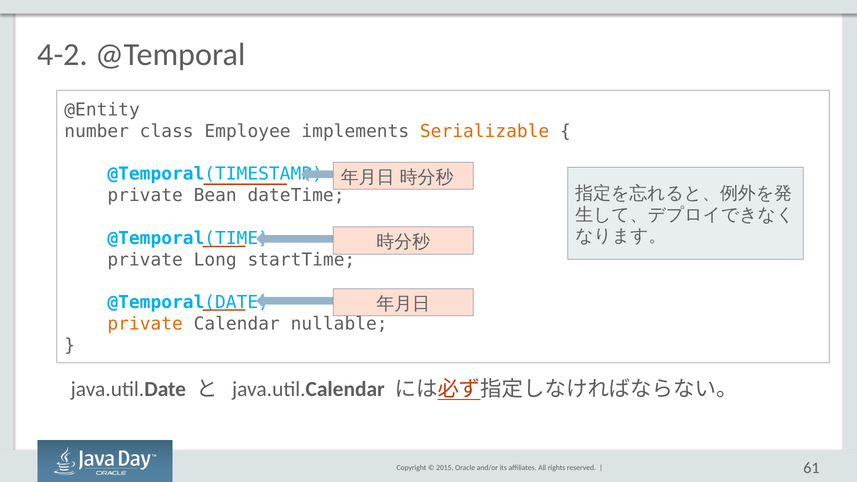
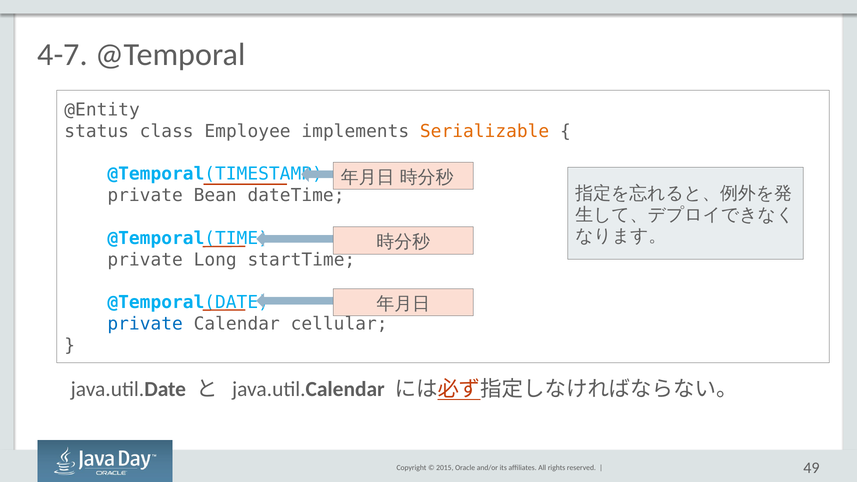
4-2: 4-2 -> 4-7
number: number -> status
private at (145, 324) colour: orange -> blue
nullable: nullable -> cellular
61: 61 -> 49
